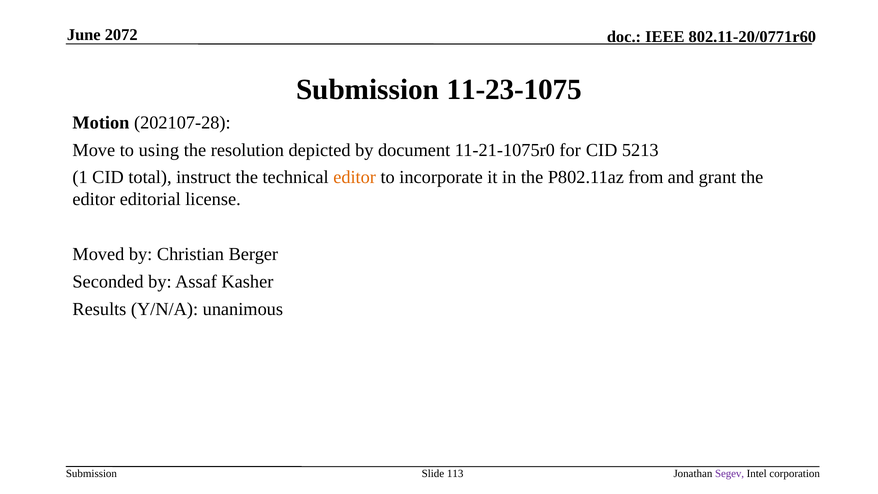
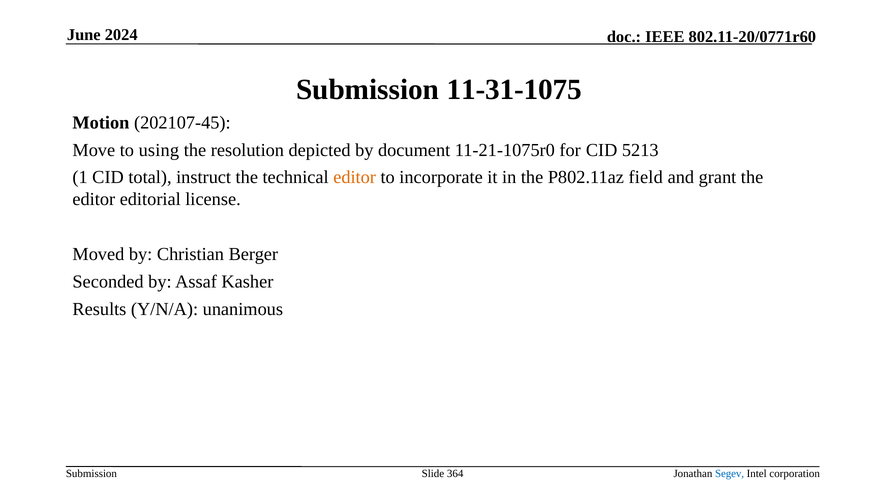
2072: 2072 -> 2024
11-23-1075: 11-23-1075 -> 11-31-1075
202107-28: 202107-28 -> 202107-45
from: from -> field
113: 113 -> 364
Segev colour: purple -> blue
